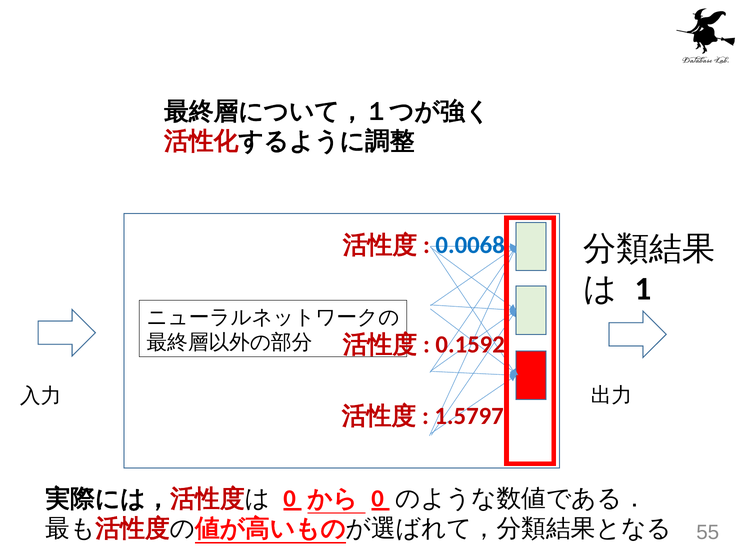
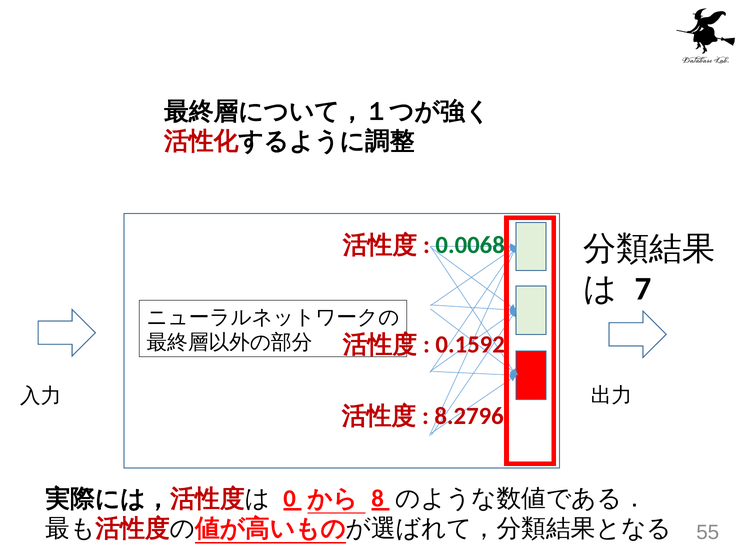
0.0068 colour: blue -> green
1: 1 -> 7
1.5797: 1.5797 -> 8.2796
0 at (378, 499): 0 -> 8
